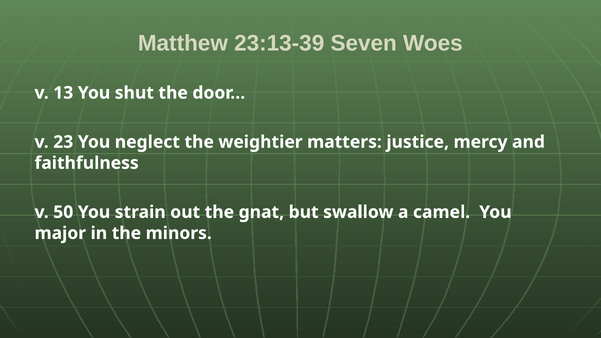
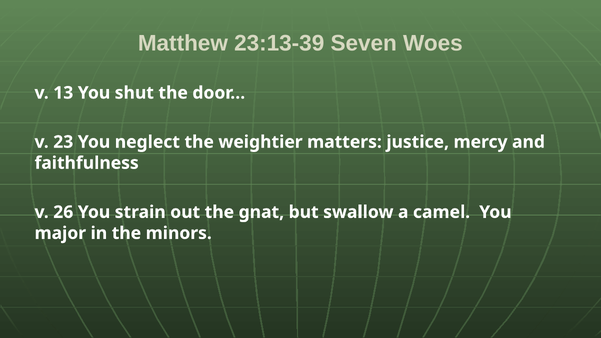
50: 50 -> 26
